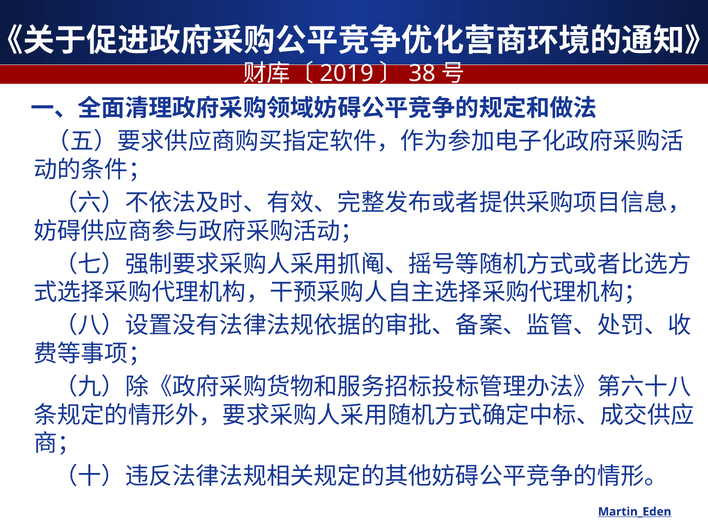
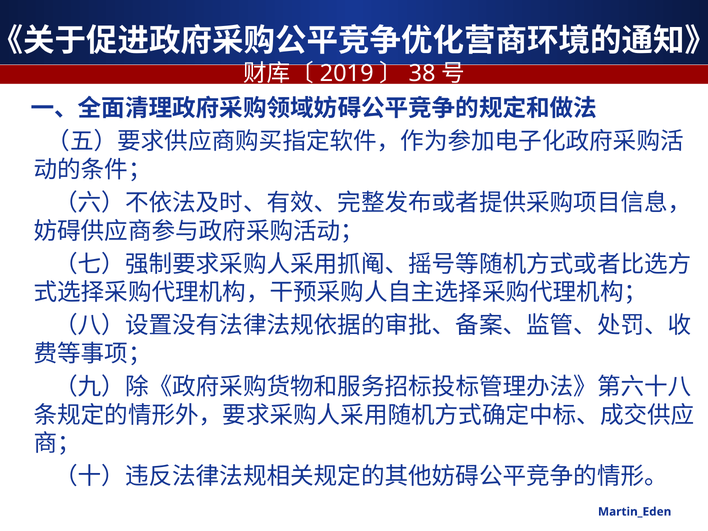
Martin_Eden underline: present -> none
